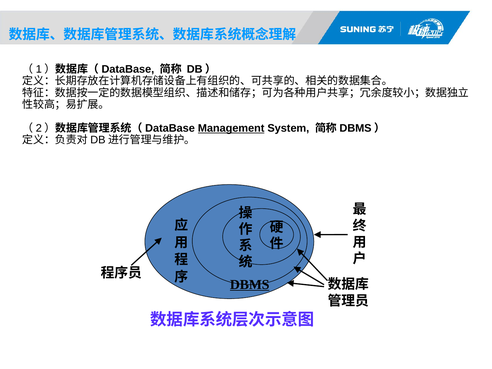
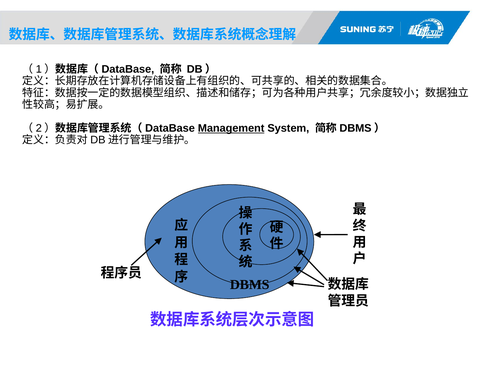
DBMS underline: present -> none
